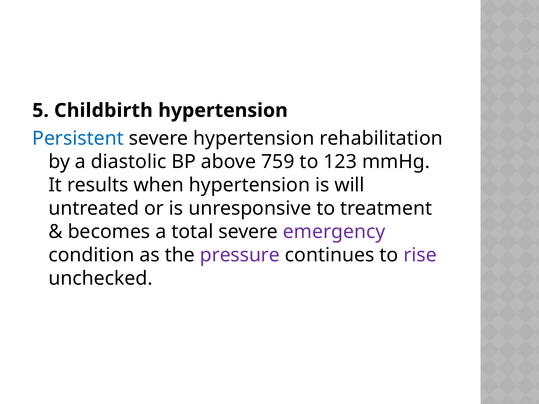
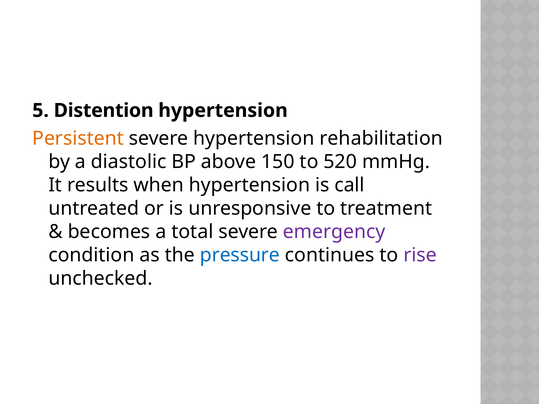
Childbirth: Childbirth -> Distention
Persistent colour: blue -> orange
759: 759 -> 150
123: 123 -> 520
will: will -> call
pressure colour: purple -> blue
